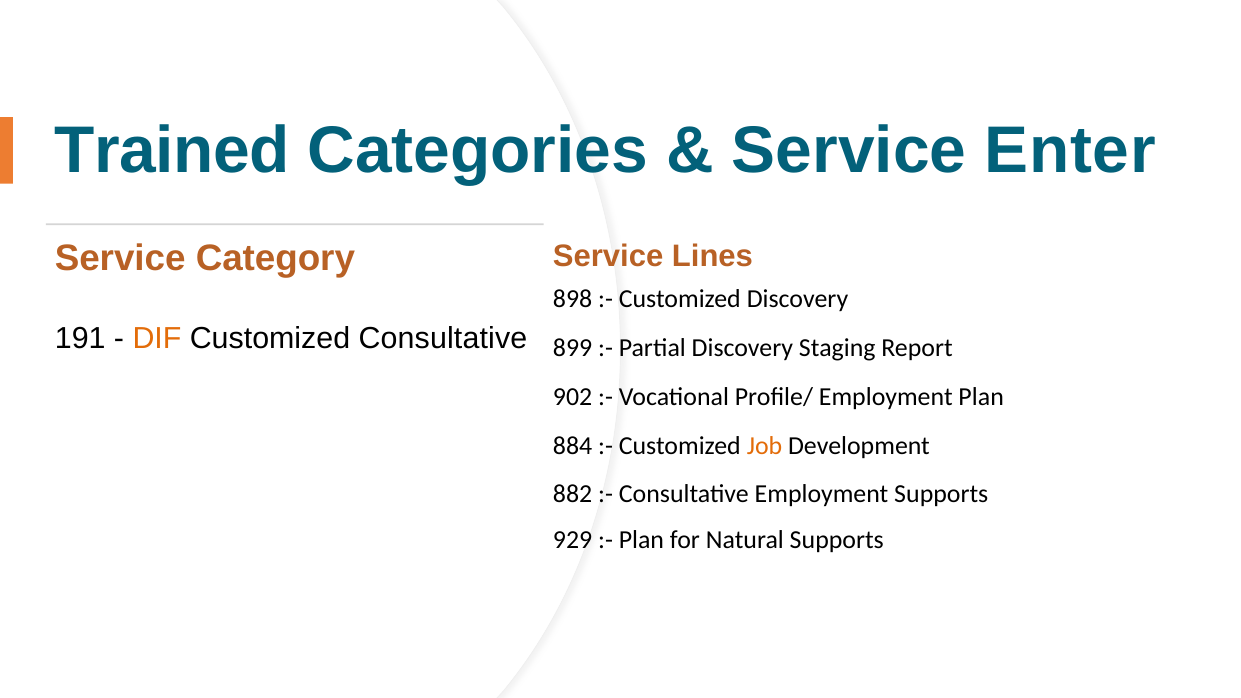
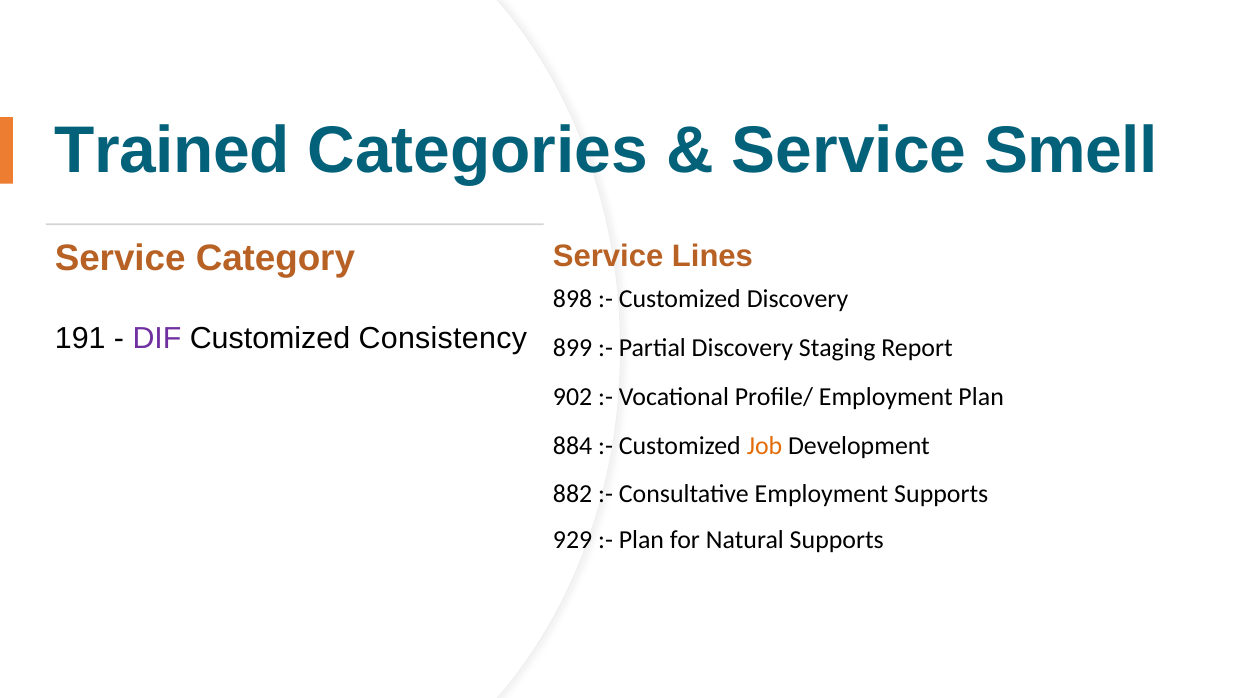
Enter: Enter -> Smell
DIF colour: orange -> purple
Customized Consultative: Consultative -> Consistency
